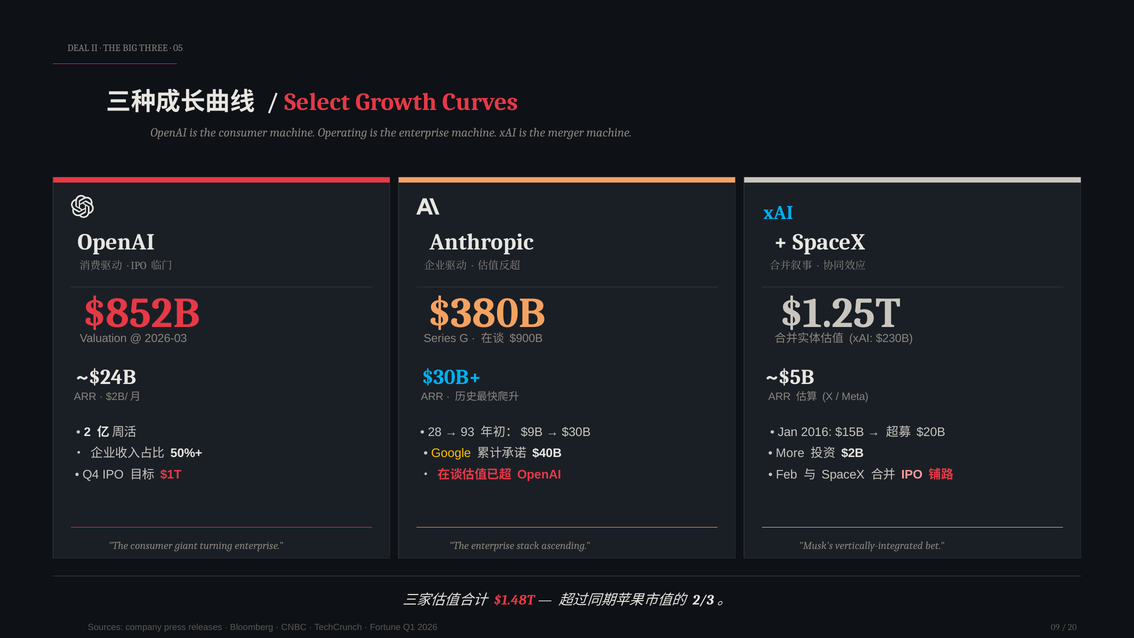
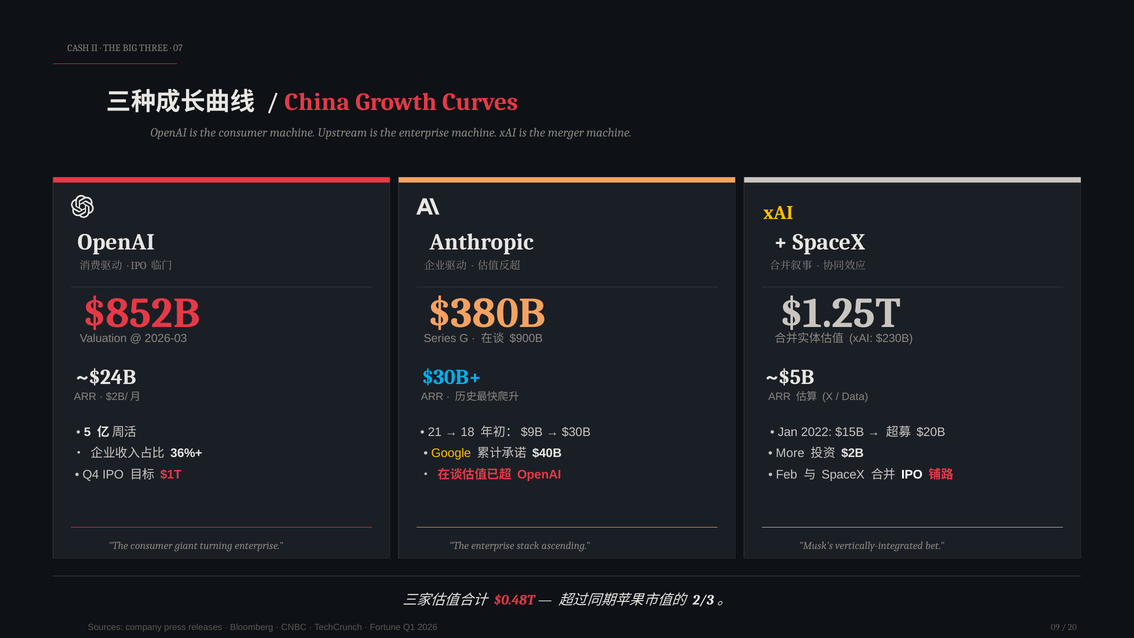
DEAL: DEAL -> CASH
05: 05 -> 07
Select: Select -> China
Operating: Operating -> Upstream
xAI at (778, 213) colour: light blue -> yellow
Meta: Meta -> Data
2: 2 -> 5
28: 28 -> 21
93: 93 -> 18
2016: 2016 -> 2022
50%+: 50%+ -> 36%+
IPO at (912, 474) colour: pink -> white
$1.48T: $1.48T -> $0.48T
